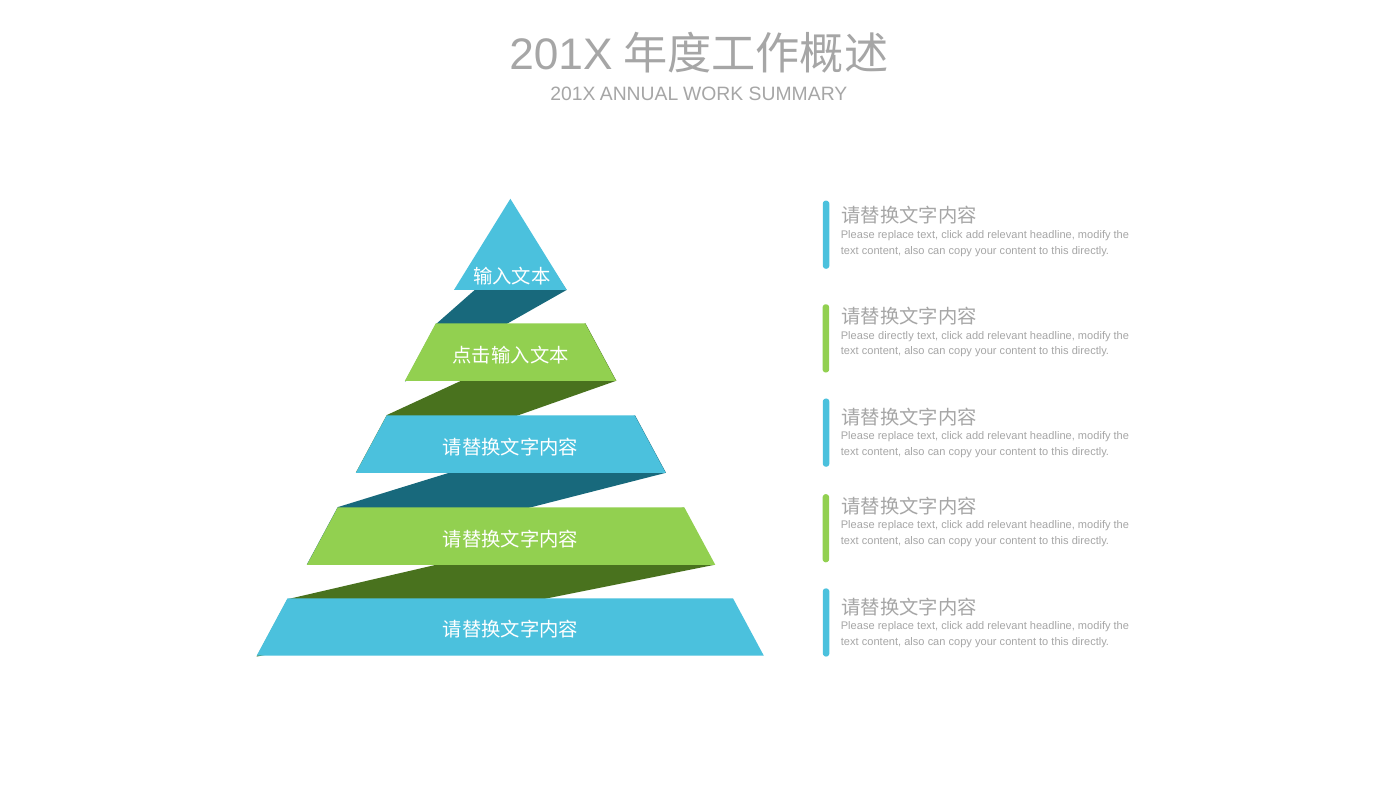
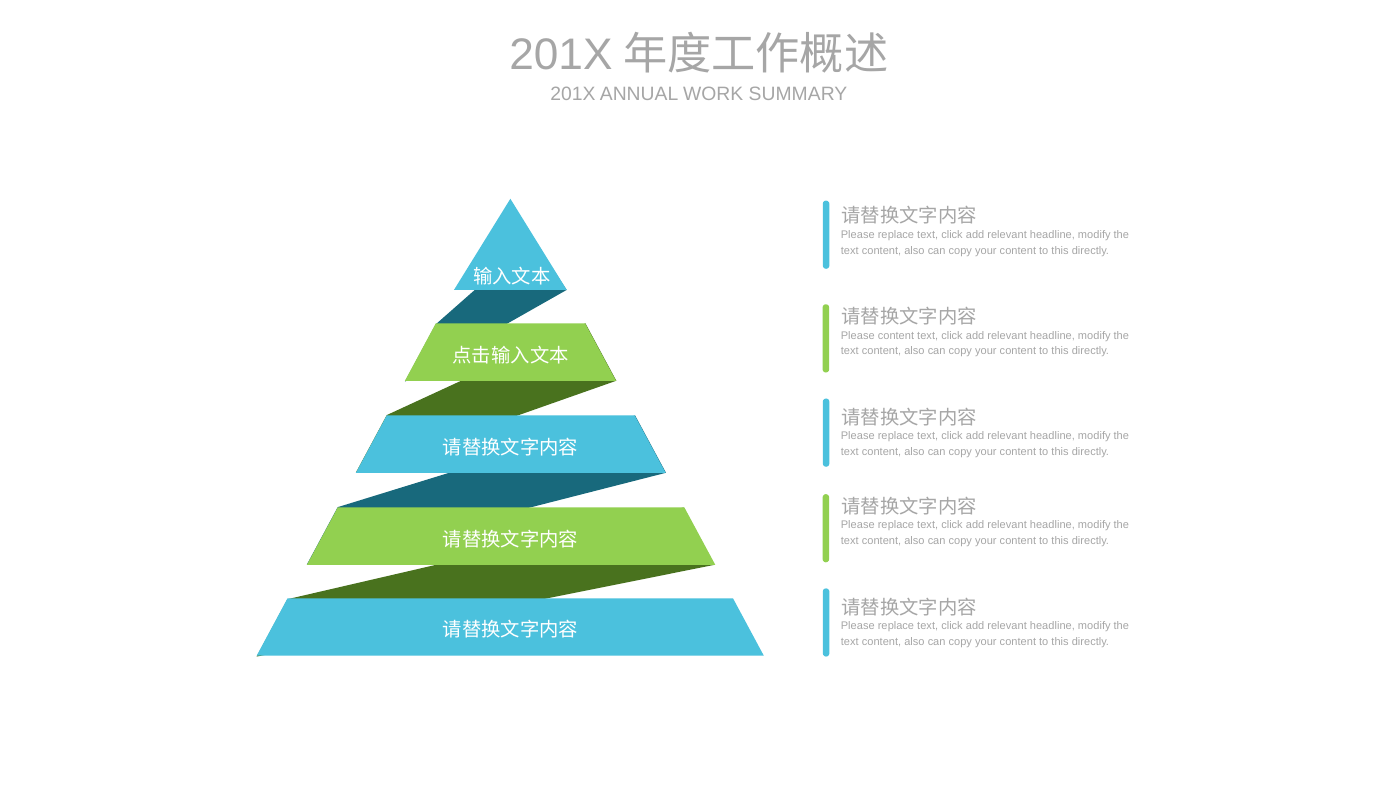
Please directly: directly -> content
